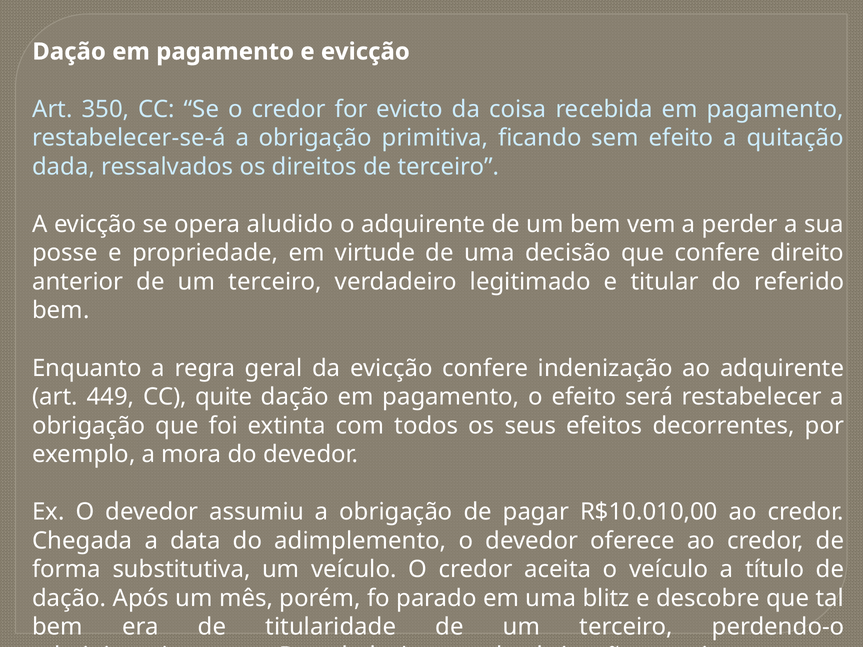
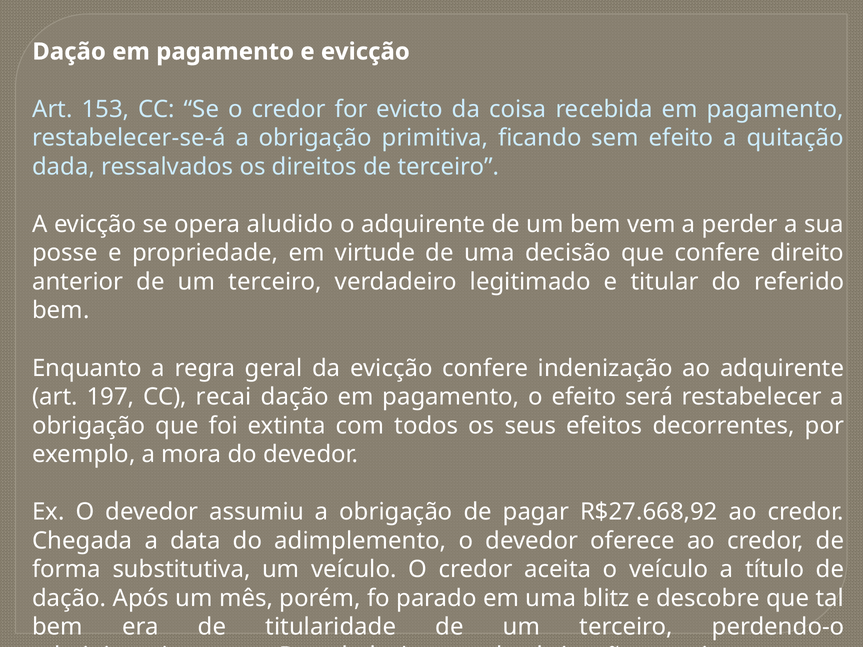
350: 350 -> 153
449: 449 -> 197
quite: quite -> recai
R$10.010,00: R$10.010,00 -> R$27.668,92
